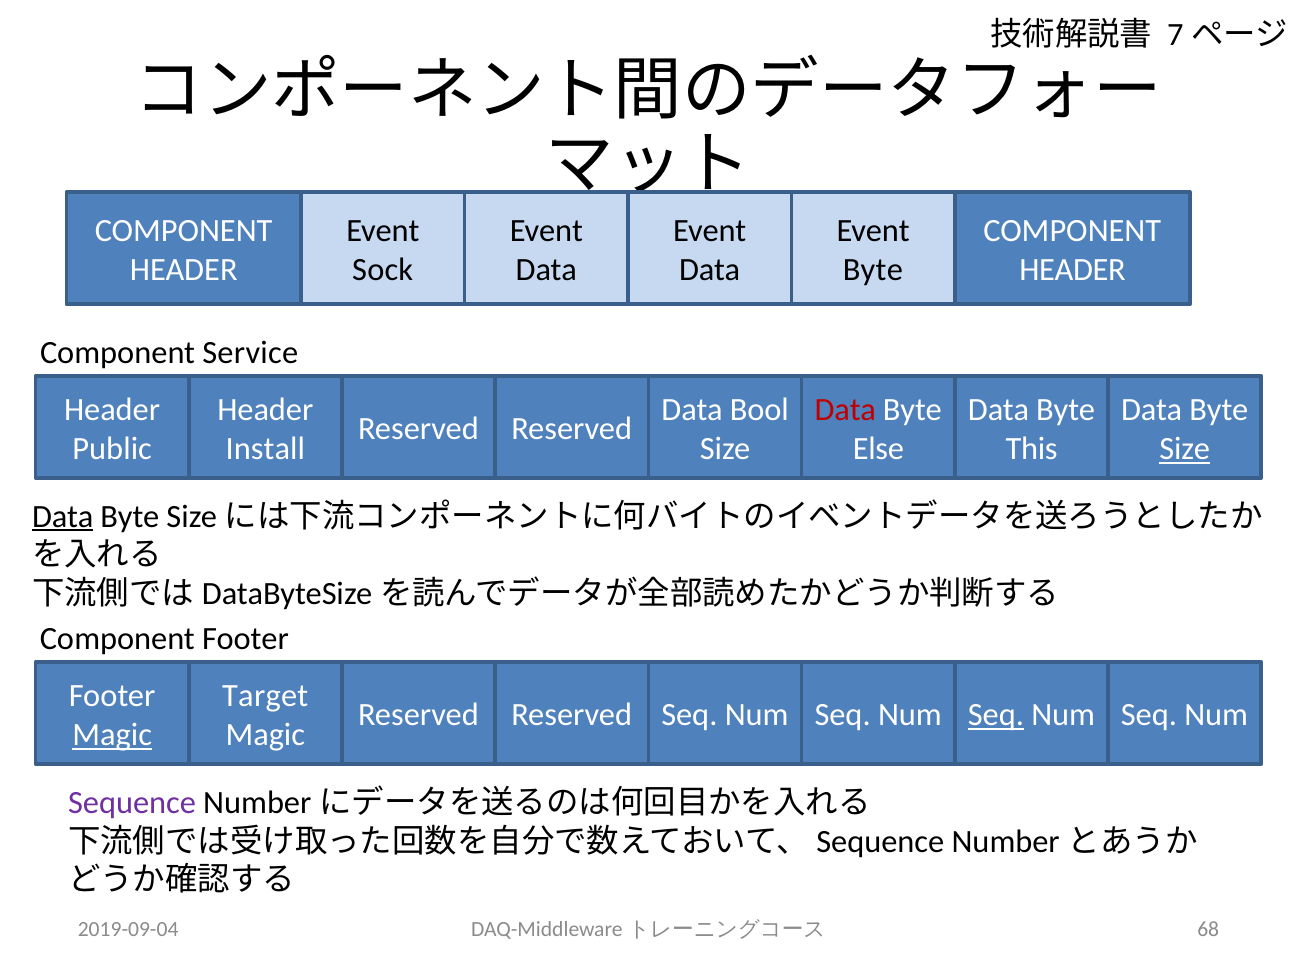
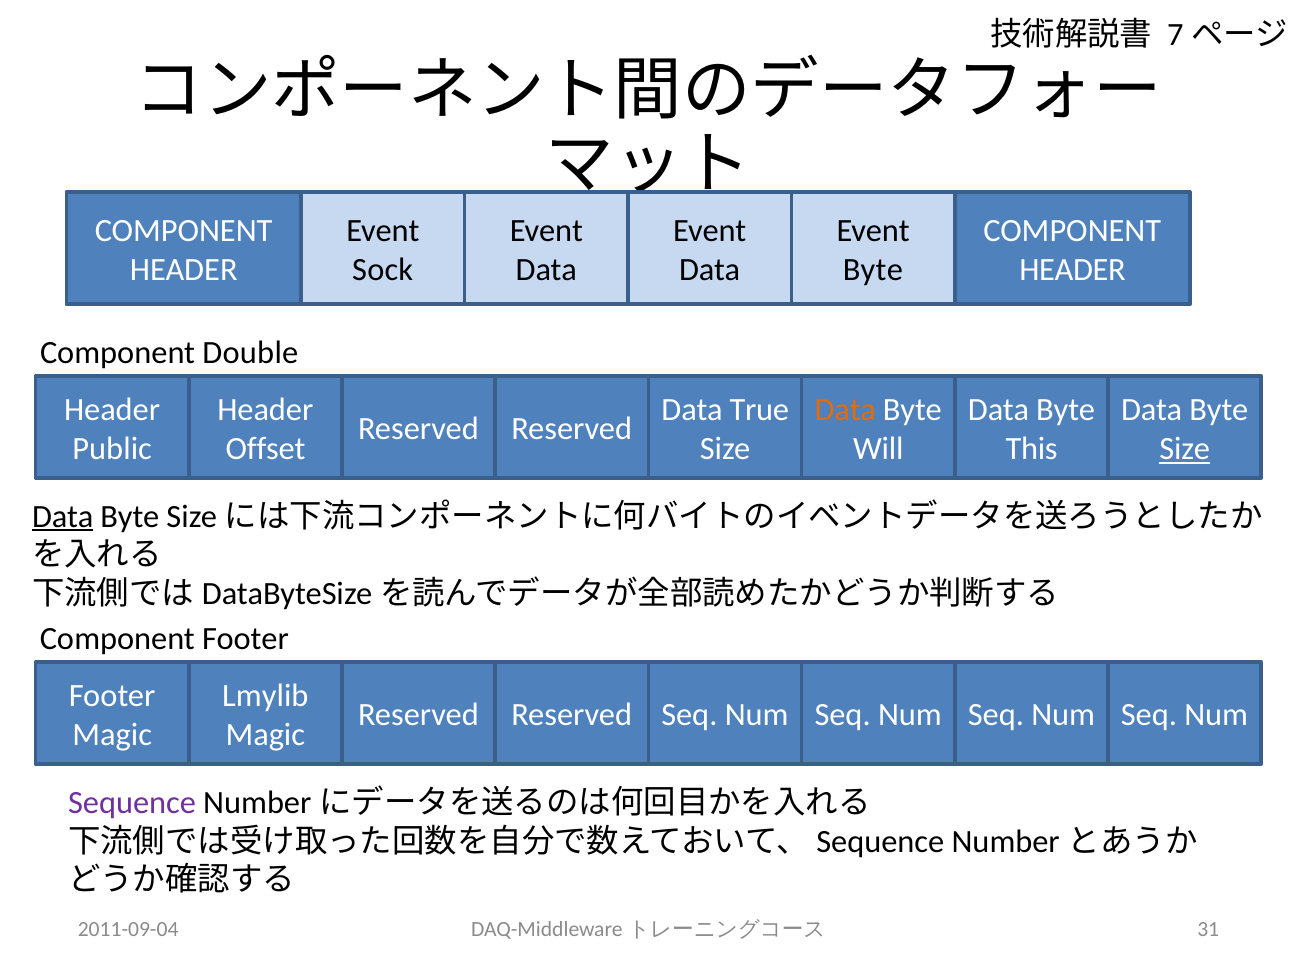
Service: Service -> Double
Bool: Bool -> True
Data at (845, 410) colour: red -> orange
Install: Install -> Offset
Else: Else -> Will
Target: Target -> Lmylib
Seq at (996, 715) underline: present -> none
Magic at (112, 735) underline: present -> none
2019-09-04: 2019-09-04 -> 2011-09-04
68: 68 -> 31
